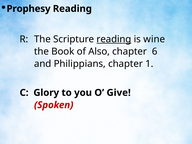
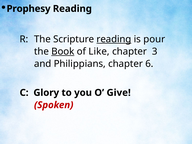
wine: wine -> pour
Book underline: none -> present
Also: Also -> Like
6: 6 -> 3
1: 1 -> 6
